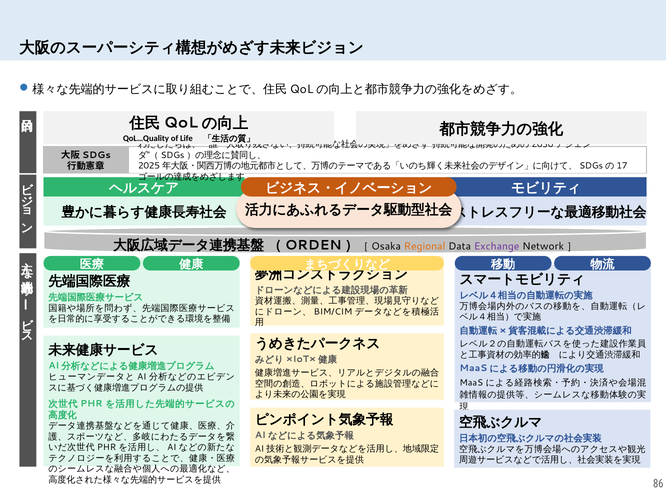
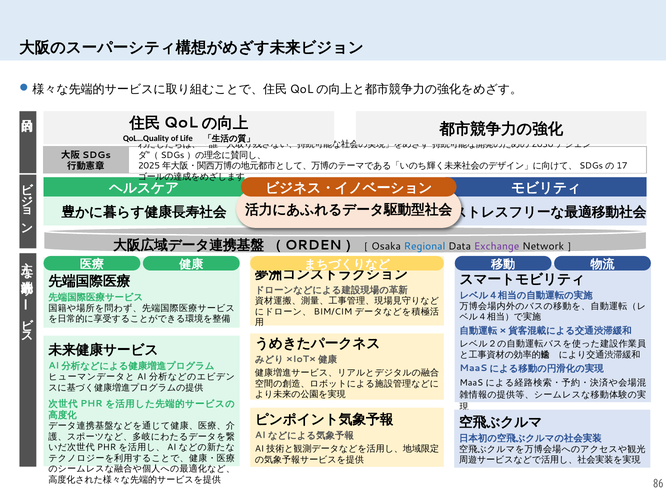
Regional colour: orange -> blue
